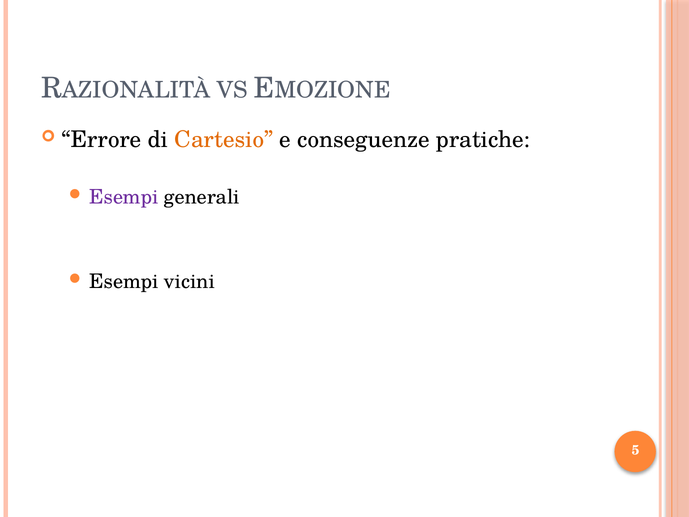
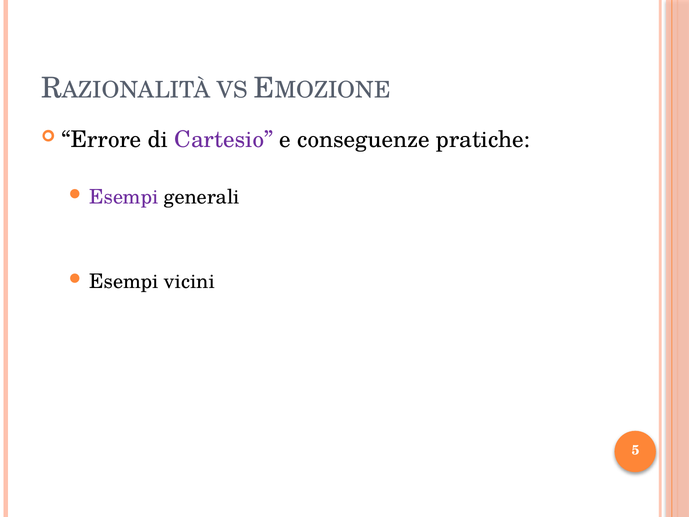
Cartesio colour: orange -> purple
